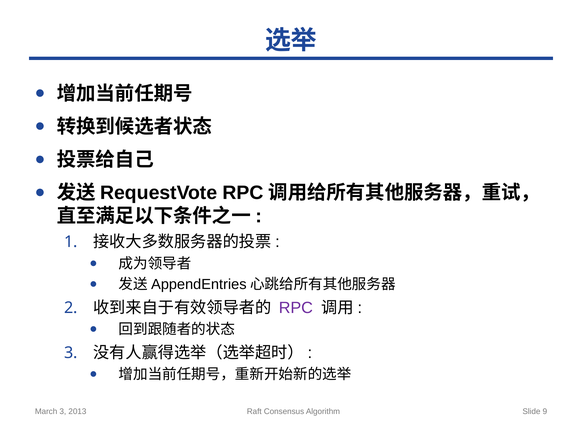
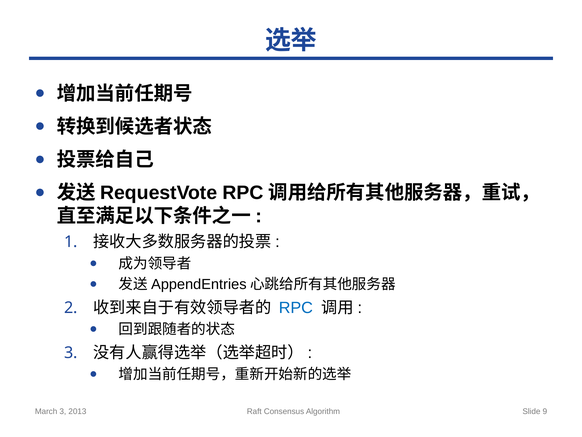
RPC colour: purple -> blue
